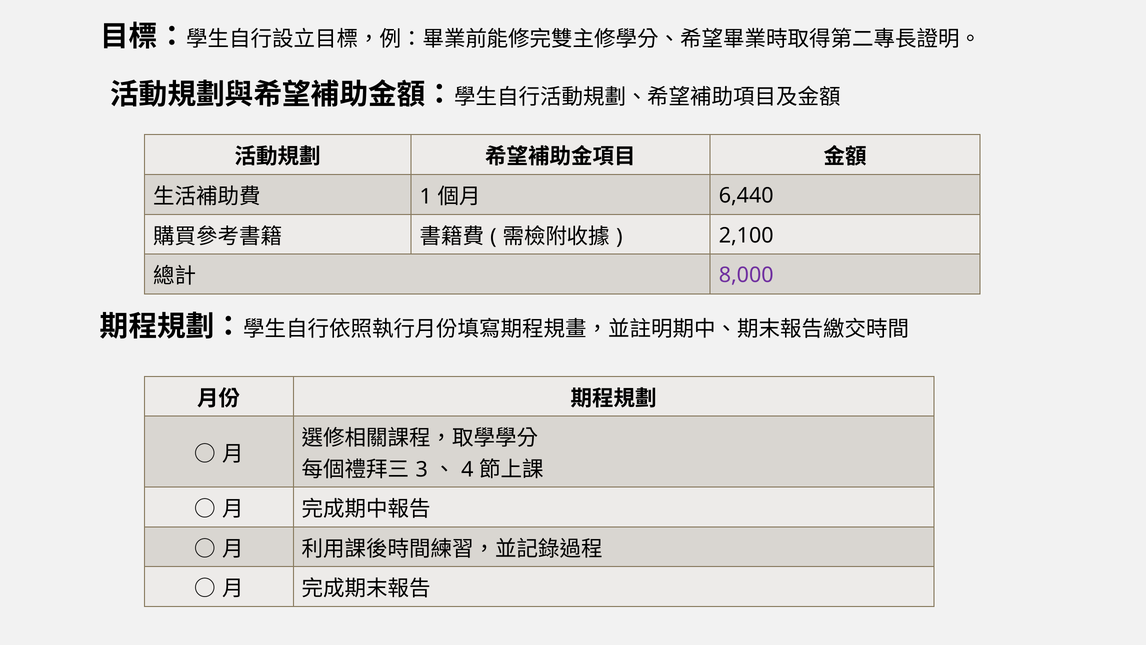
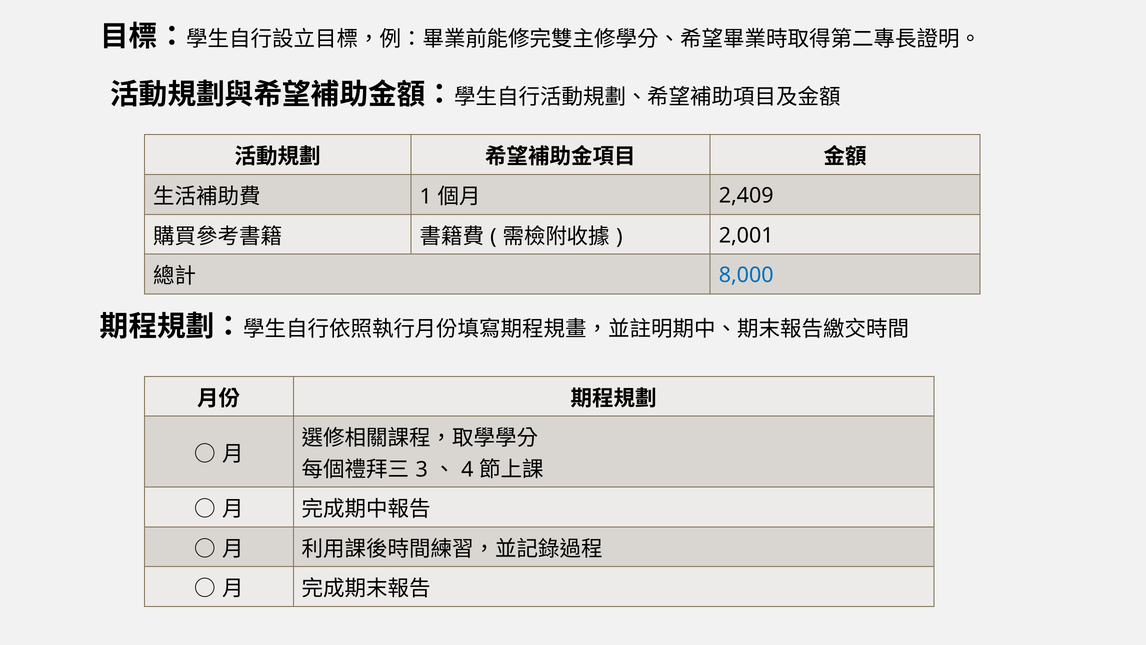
6,440: 6,440 -> 2,409
2,100: 2,100 -> 2,001
8,000 colour: purple -> blue
